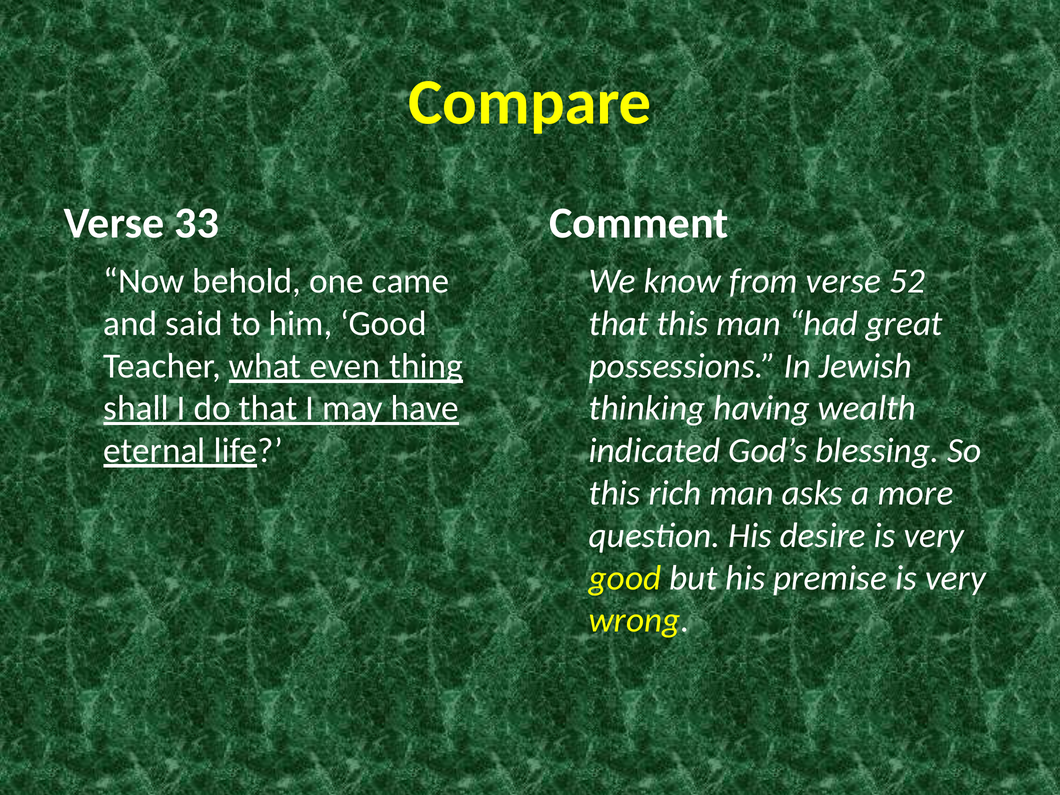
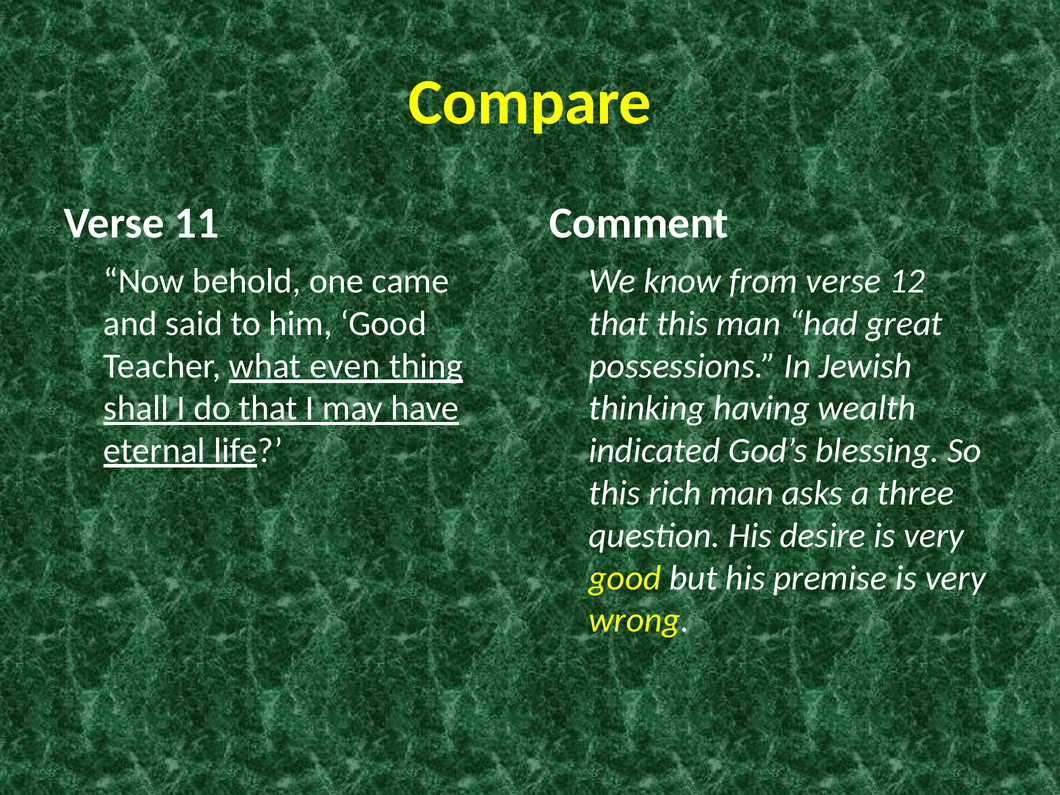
33: 33 -> 11
52: 52 -> 12
more: more -> three
